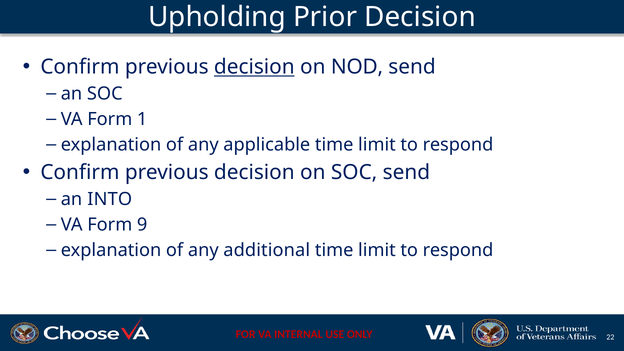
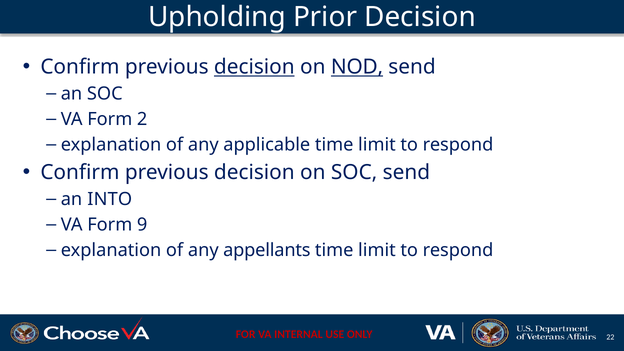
NOD underline: none -> present
1: 1 -> 2
additional: additional -> appellants
